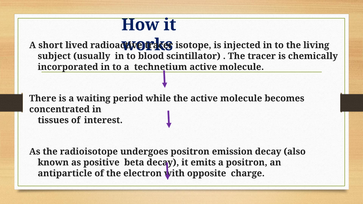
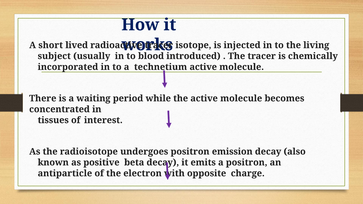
scintillator: scintillator -> introduced
